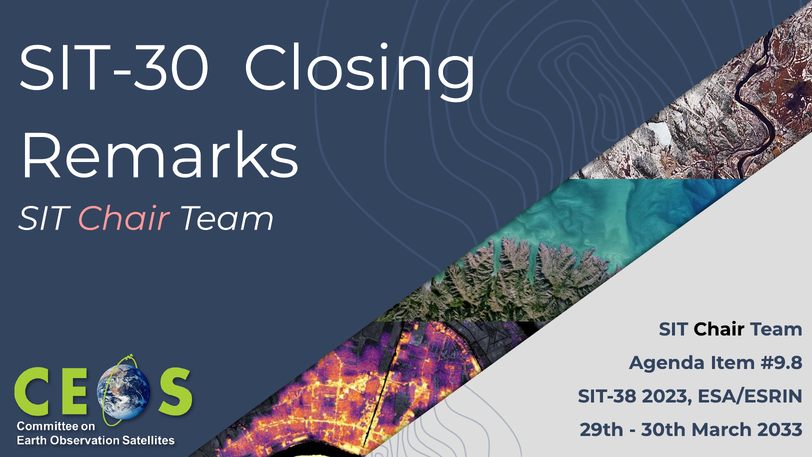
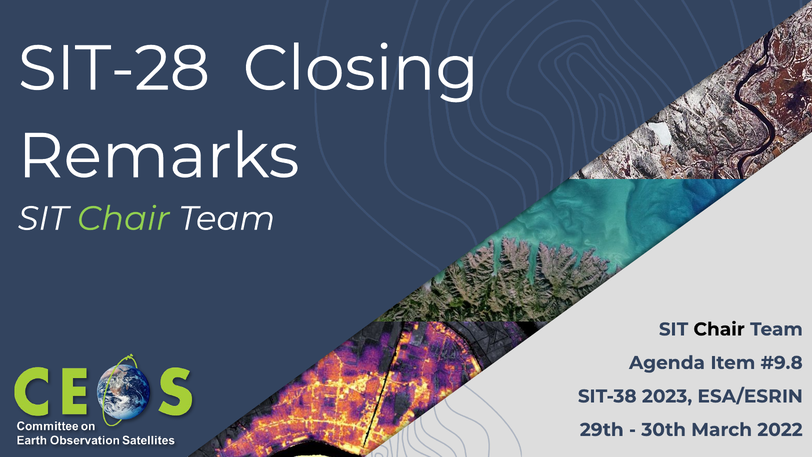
SIT-30: SIT-30 -> SIT-28
Chair at (123, 219) colour: pink -> light green
2033: 2033 -> 2022
